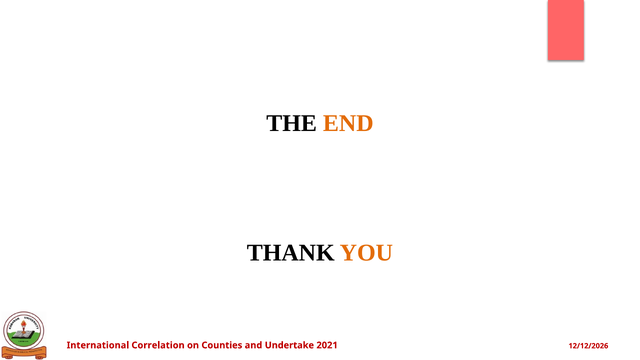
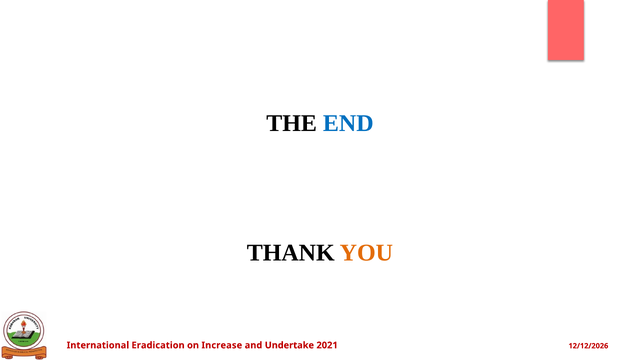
END colour: orange -> blue
Correlation: Correlation -> Eradication
Counties: Counties -> Increase
